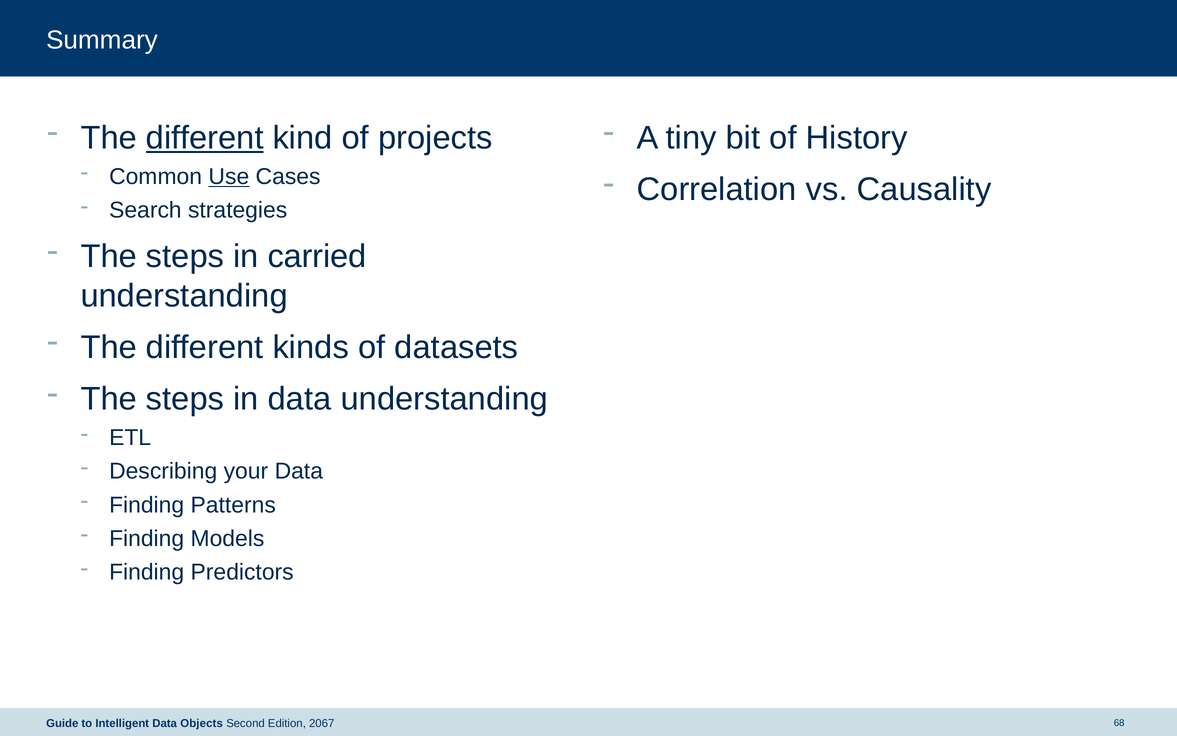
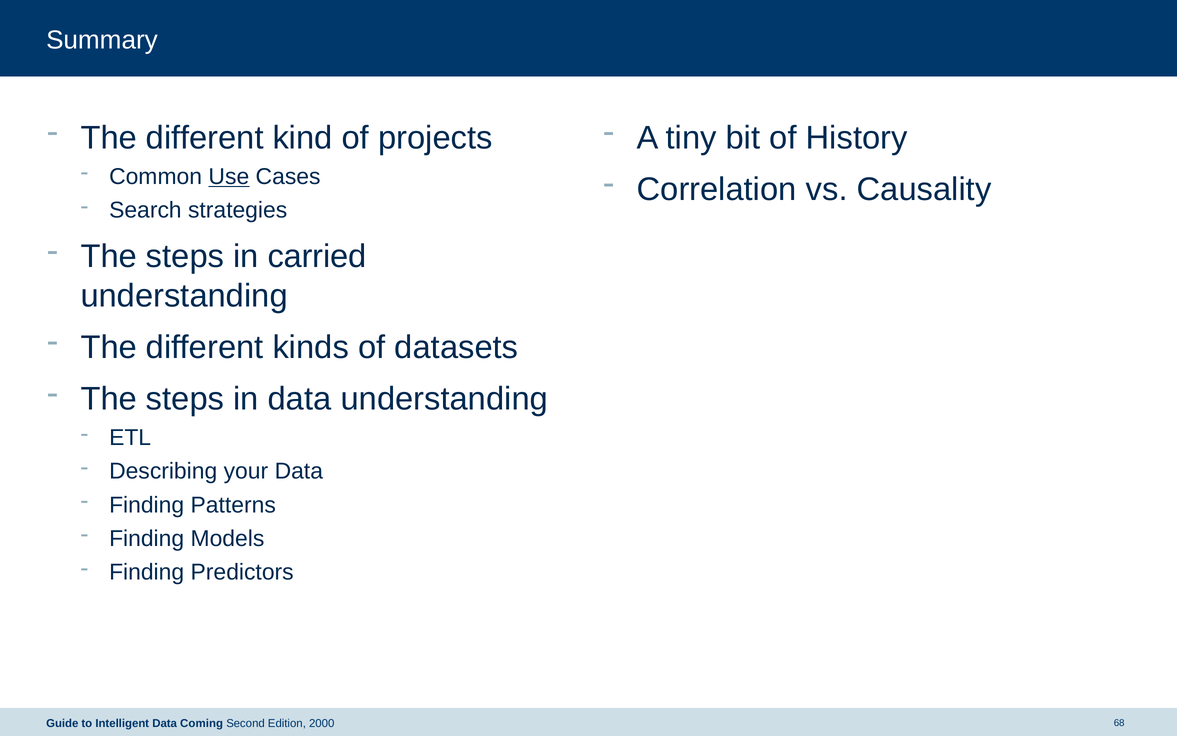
different at (205, 138) underline: present -> none
Objects: Objects -> Coming
2067: 2067 -> 2000
